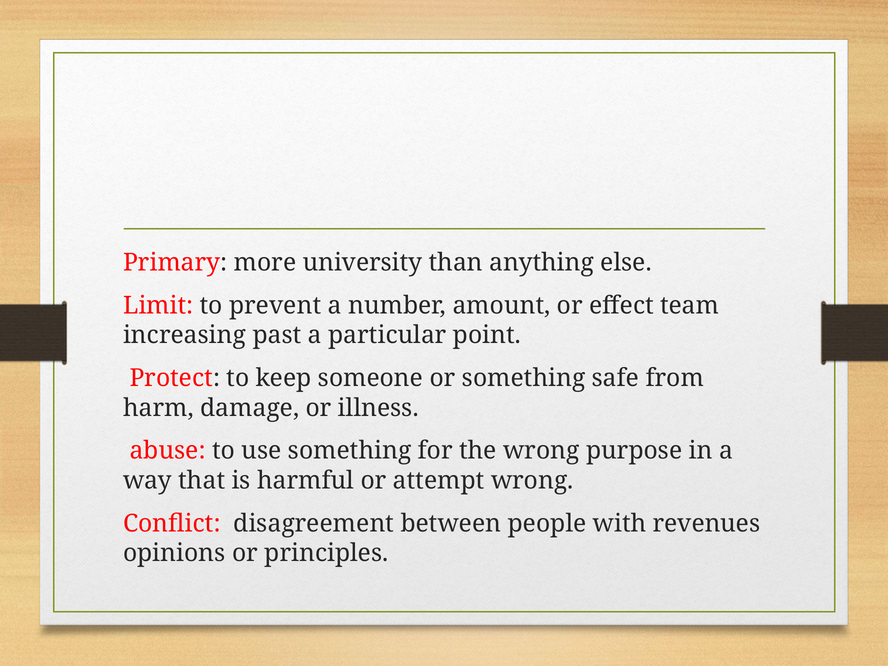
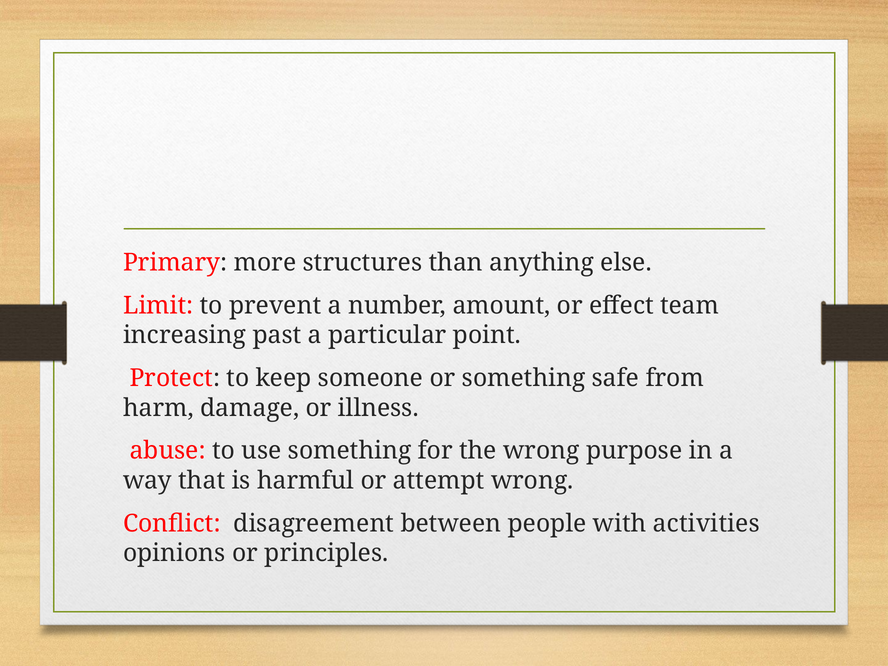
university: university -> structures
revenues: revenues -> activities
